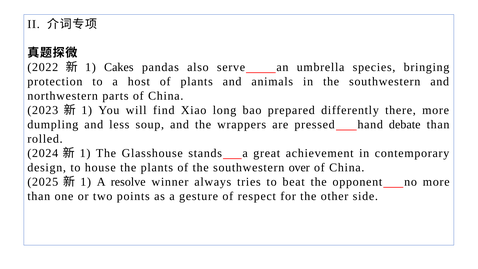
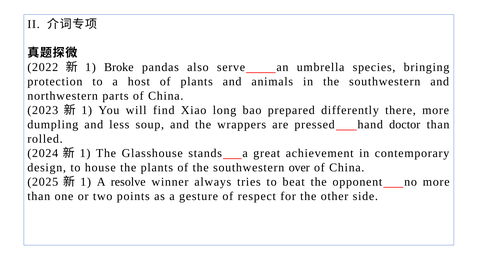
Cakes: Cakes -> Broke
debate: debate -> doctor
